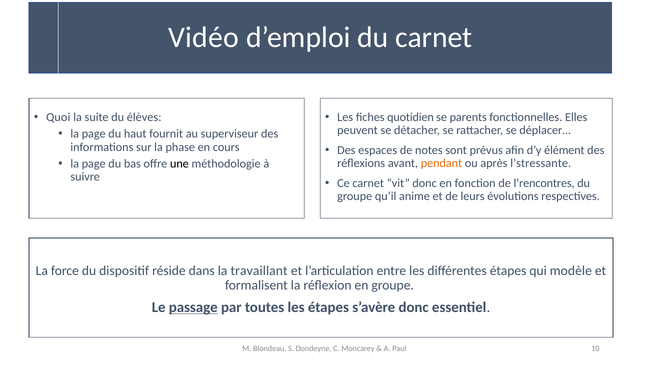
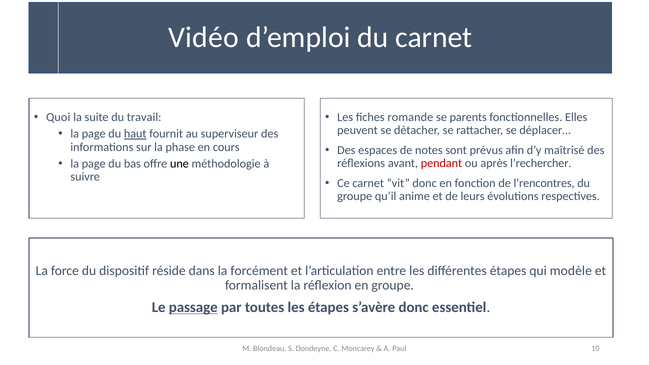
quotidien: quotidien -> romande
élèves: élèves -> travail
haut underline: none -> present
élément: élément -> maîtrisé
pendant colour: orange -> red
l’stressante: l’stressante -> l’rechercher
travaillant: travaillant -> forcément
